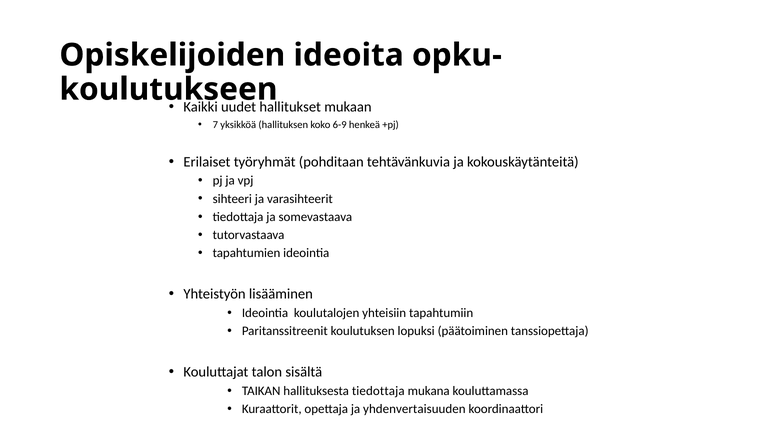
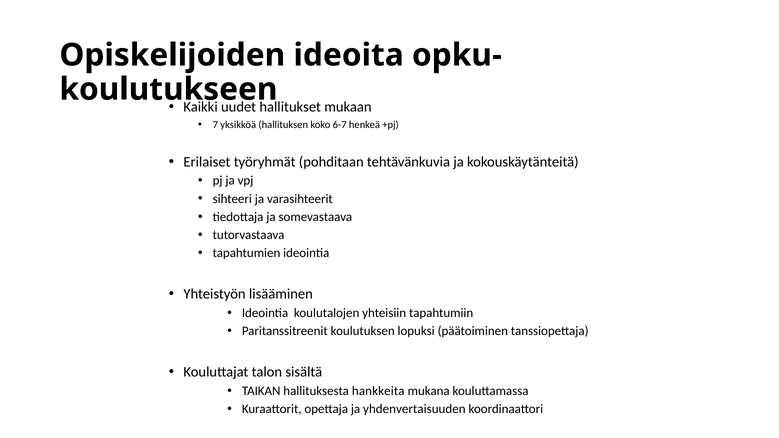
6-9: 6-9 -> 6-7
hallituksesta tiedottaja: tiedottaja -> hankkeita
